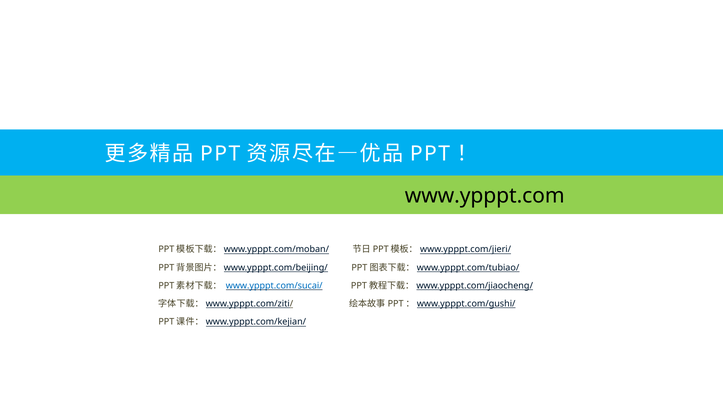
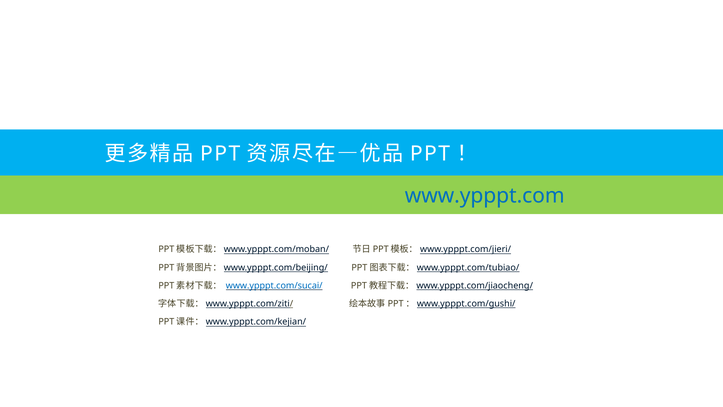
www.ypppt.com colour: black -> blue
